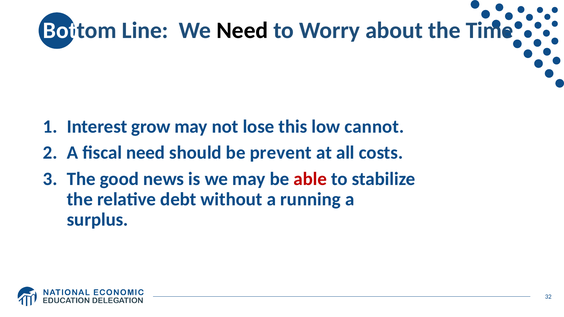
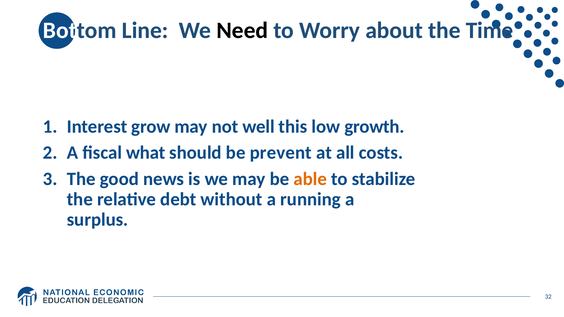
lose: lose -> well
cannot: cannot -> growth
fiscal need: need -> what
able colour: red -> orange
